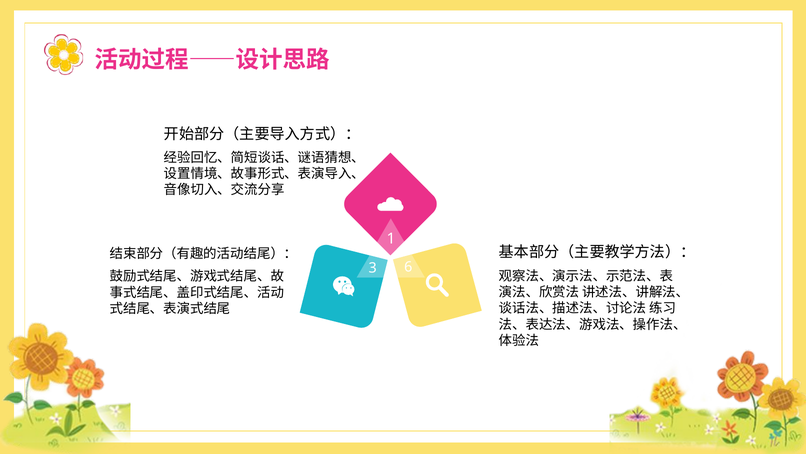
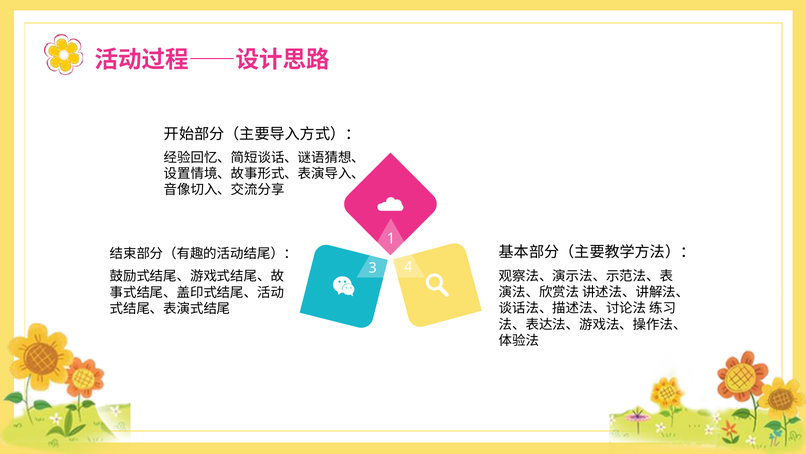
6: 6 -> 4
